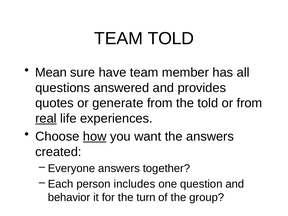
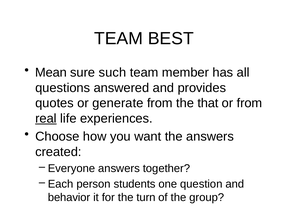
TEAM TOLD: TOLD -> BEST
have: have -> such
the told: told -> that
how underline: present -> none
includes: includes -> students
